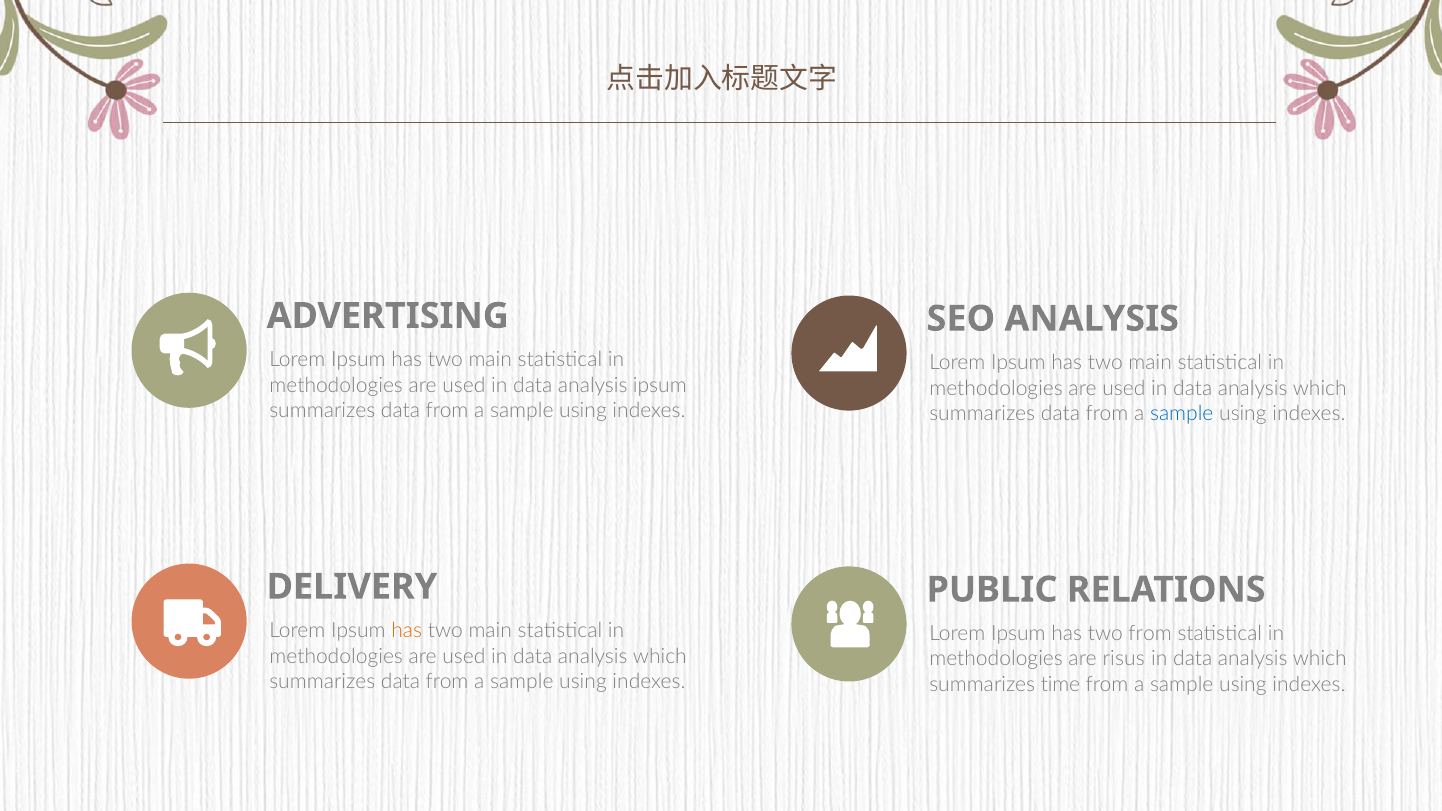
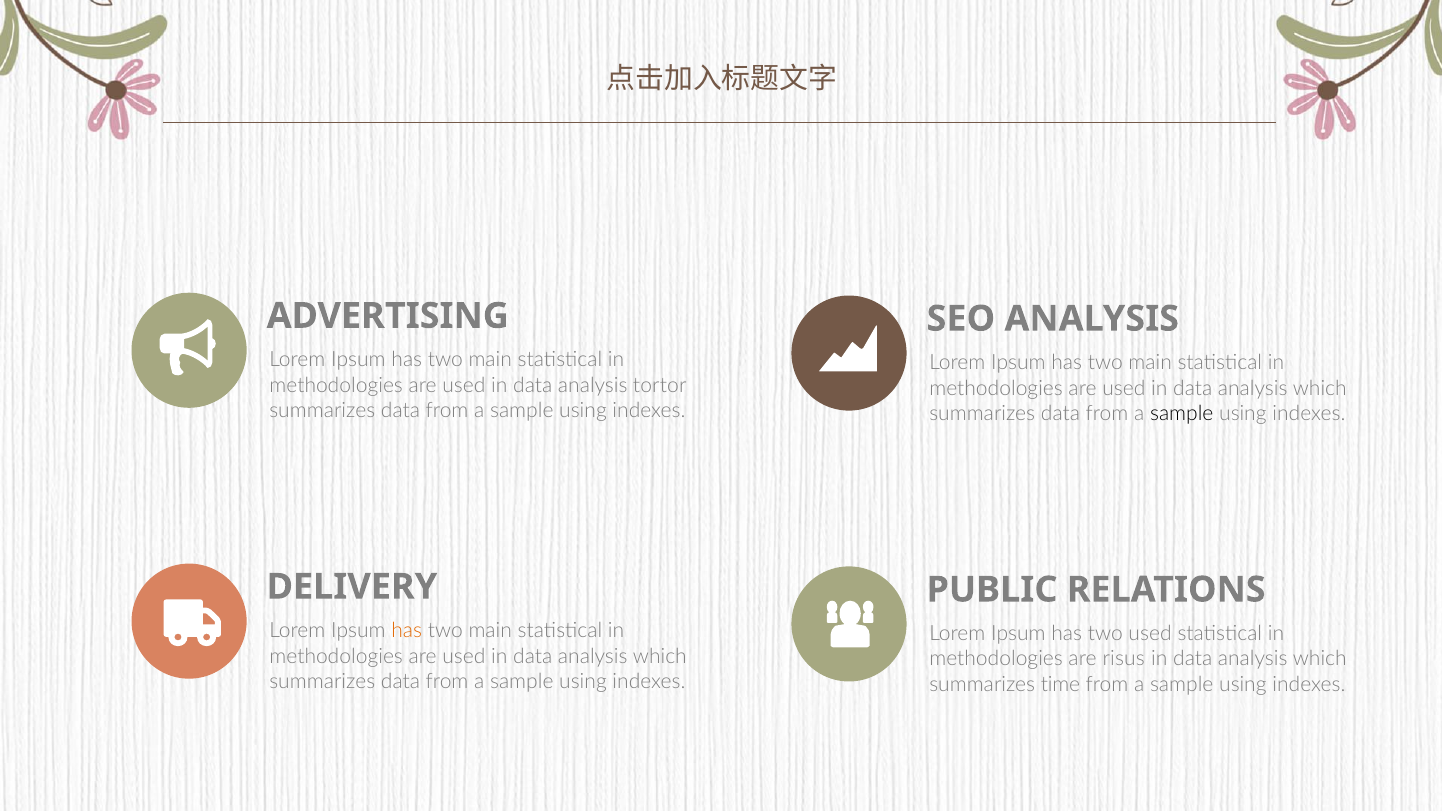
analysis ipsum: ipsum -> tortor
sample at (1182, 414) colour: blue -> black
two from: from -> used
